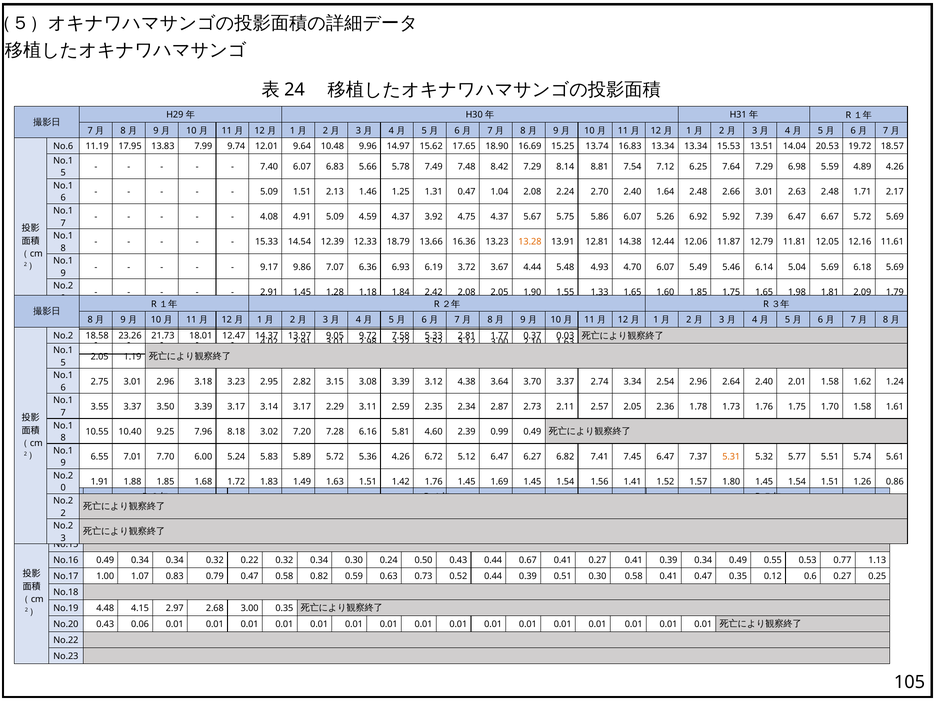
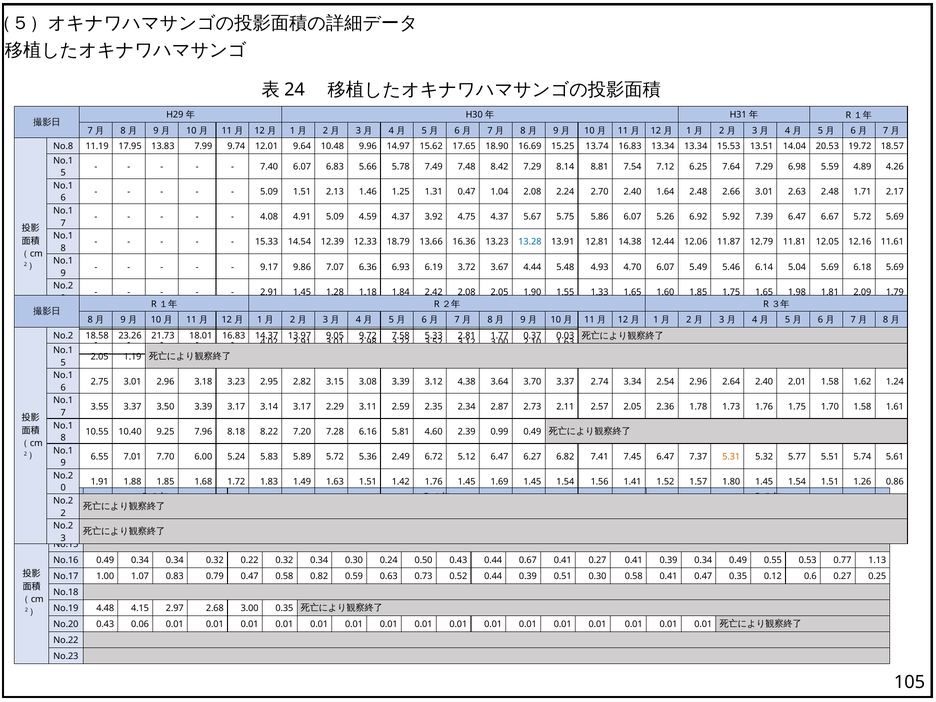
No.6: No.6 -> No.8
13.28 colour: orange -> blue
18.01 12.47: 12.47 -> 16.83
3.02: 3.02 -> 8.22
5.36 4.26: 4.26 -> 2.49
